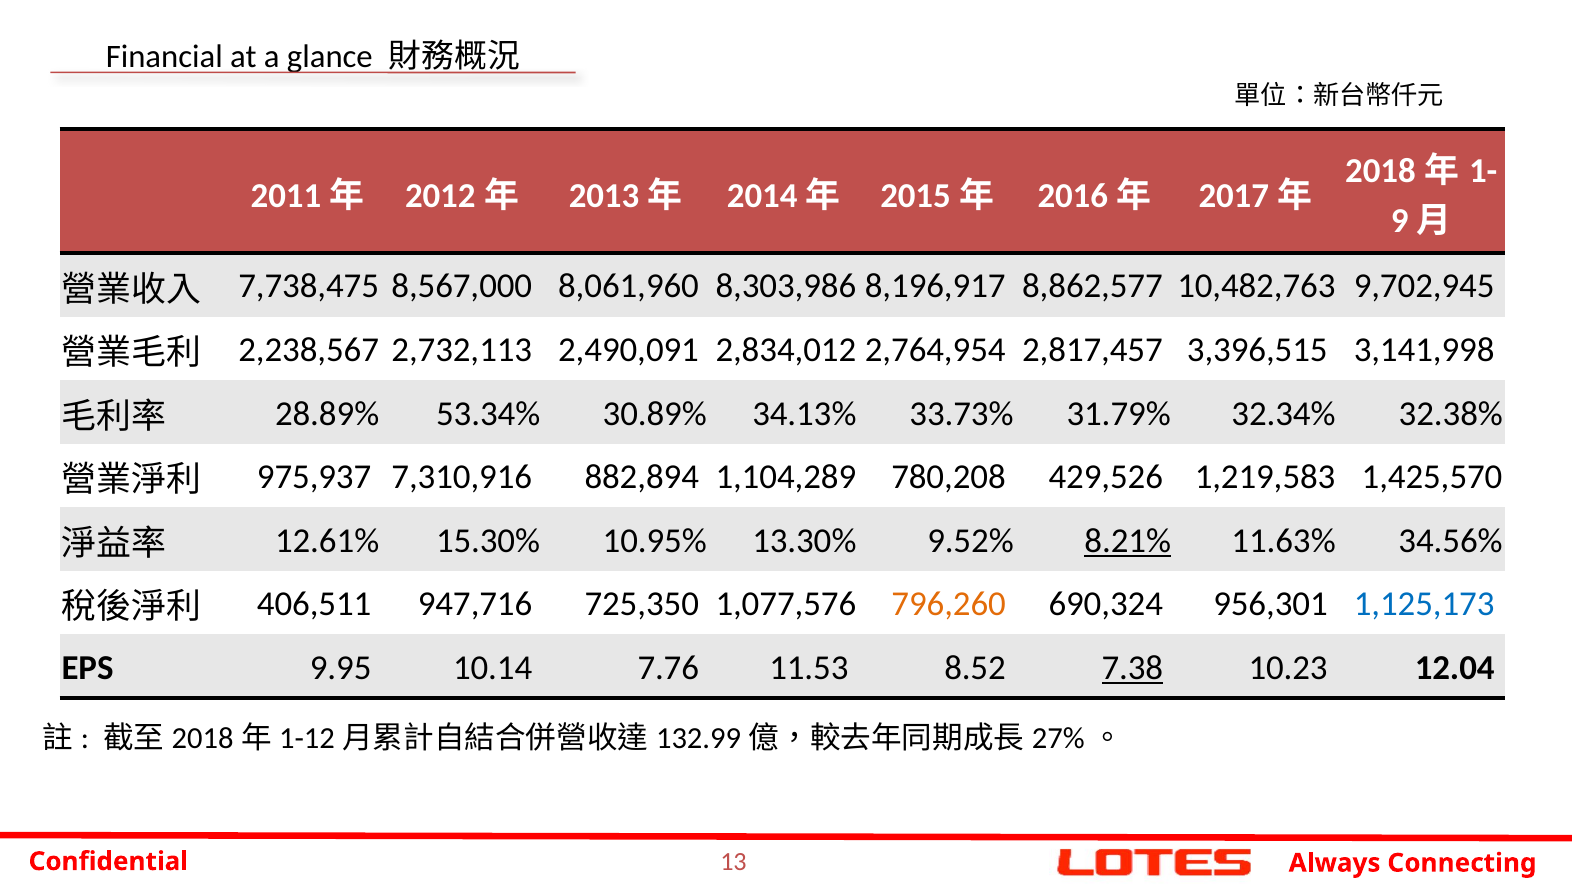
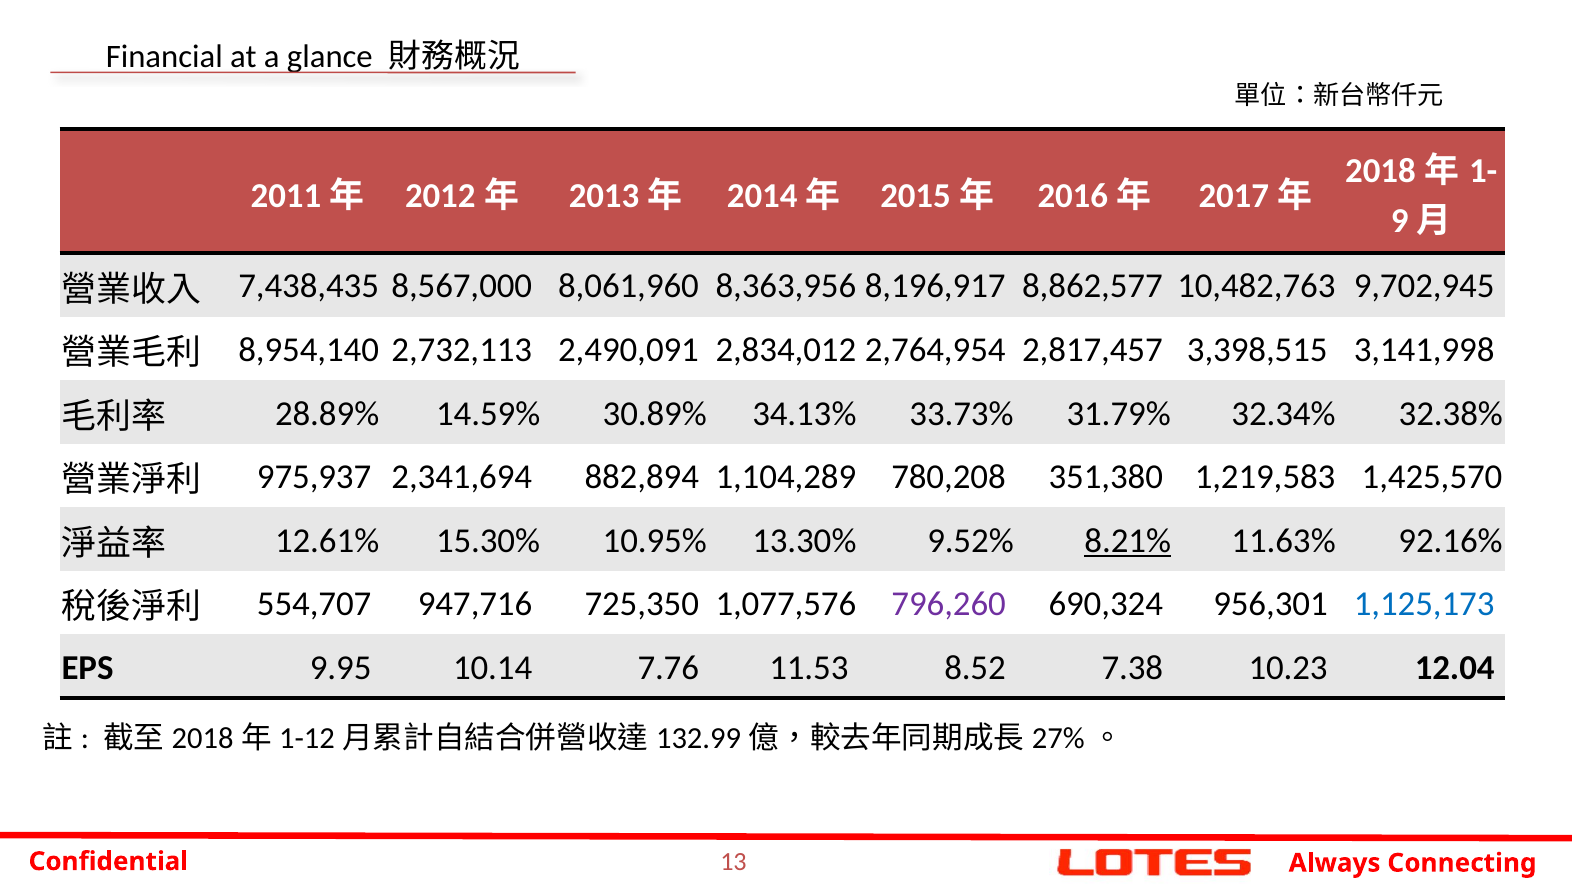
7,738,475: 7,738,475 -> 7,438,435
8,303,986: 8,303,986 -> 8,363,956
2,238,567: 2,238,567 -> 8,954,140
3,396,515: 3,396,515 -> 3,398,515
53.34%: 53.34% -> 14.59%
7,310,916: 7,310,916 -> 2,341,694
429,526: 429,526 -> 351,380
34.56%: 34.56% -> 92.16%
406,511: 406,511 -> 554,707
796,260 colour: orange -> purple
7.38 underline: present -> none
